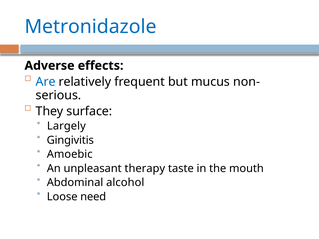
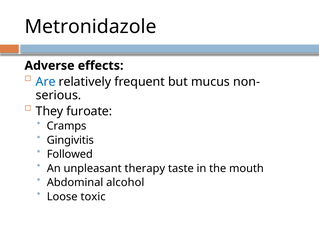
Metronidazole colour: blue -> black
surface: surface -> furoate
Largely: Largely -> Cramps
Amoebic: Amoebic -> Followed
need: need -> toxic
